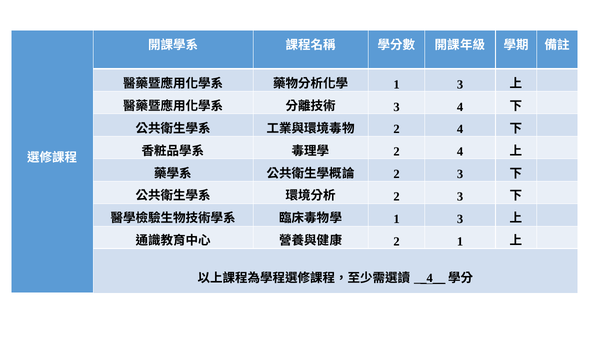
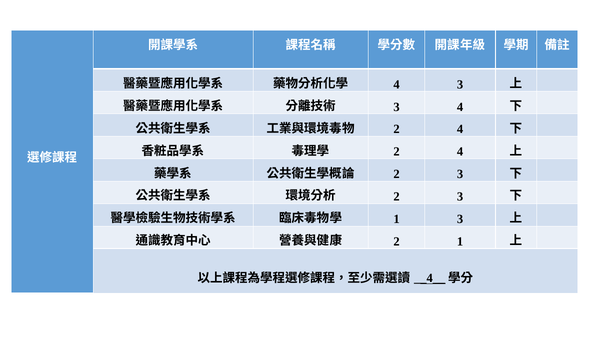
1 at (397, 85): 1 -> 4
